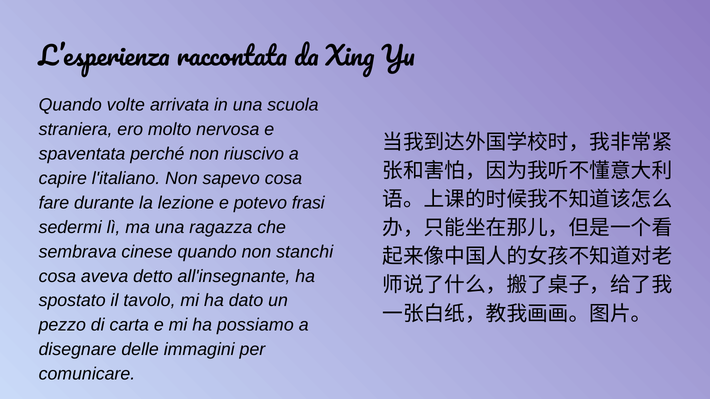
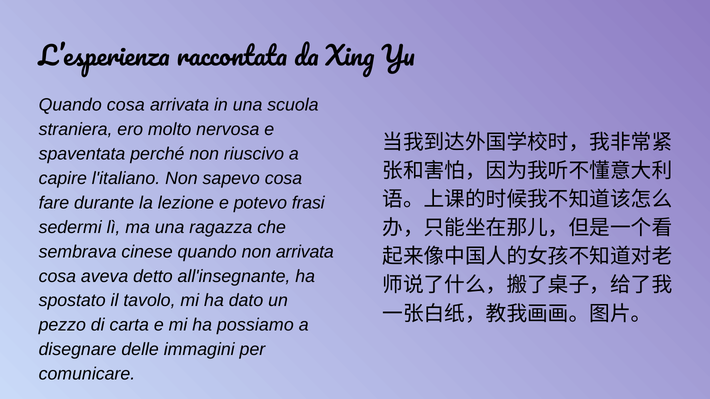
Quando volte: volte -> cosa
non stanchi: stanchi -> arrivata
